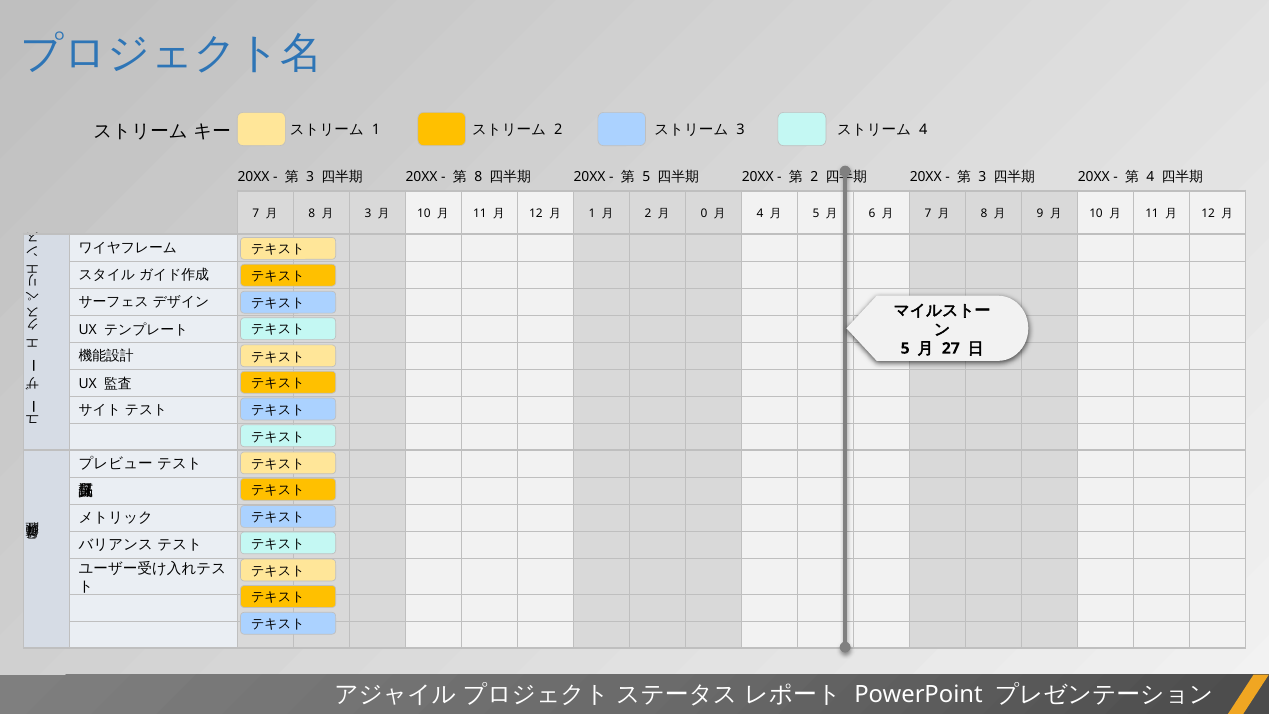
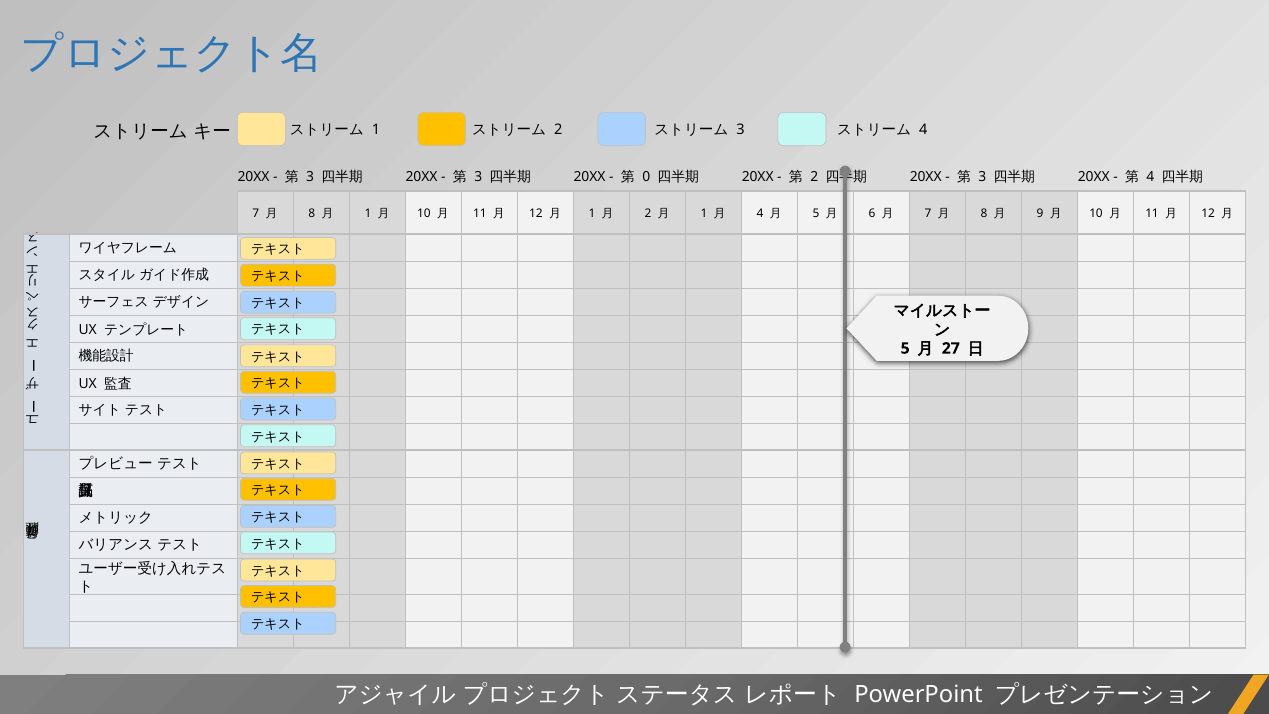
8 at (478, 176): 8 -> 3
5 at (646, 176): 5 -> 0
3 at (368, 213): 3 -> 1
0 at (704, 213): 0 -> 1
